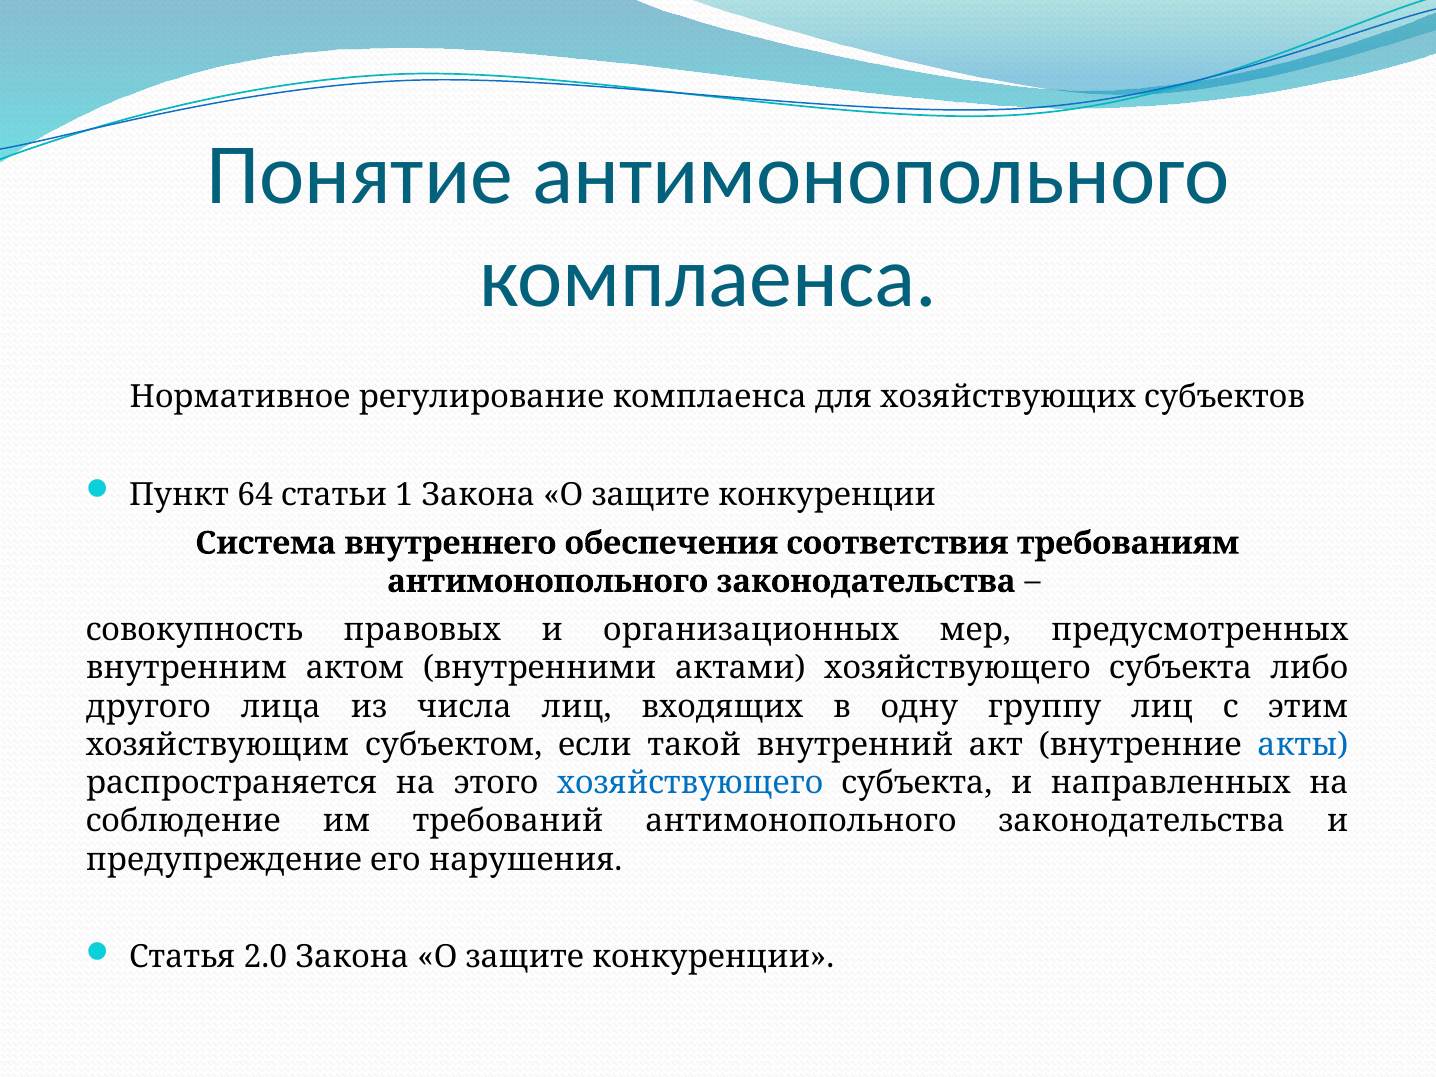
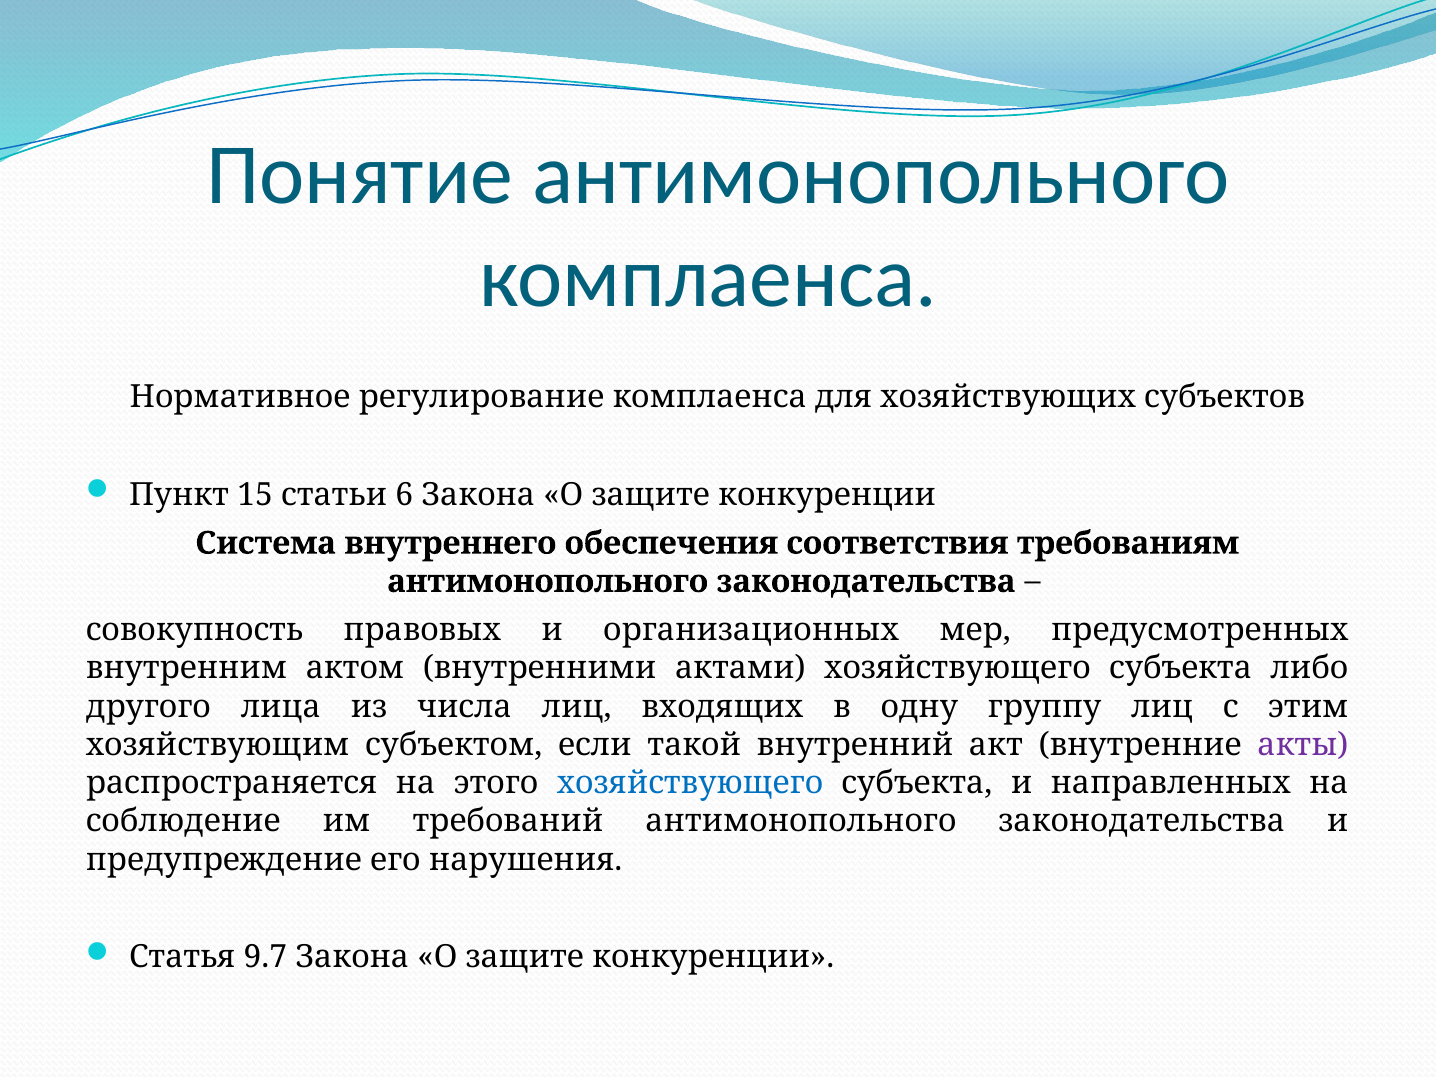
64: 64 -> 15
1: 1 -> 6
акты colour: blue -> purple
2.0: 2.0 -> 9.7
